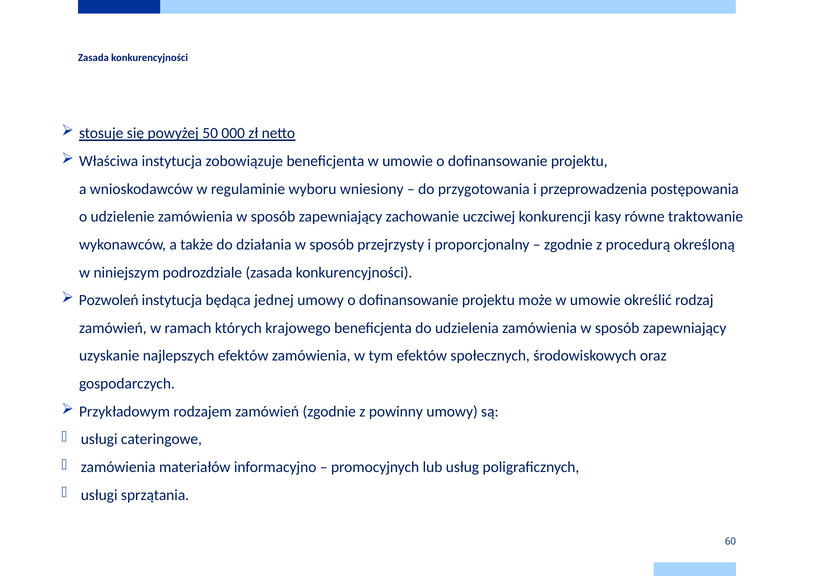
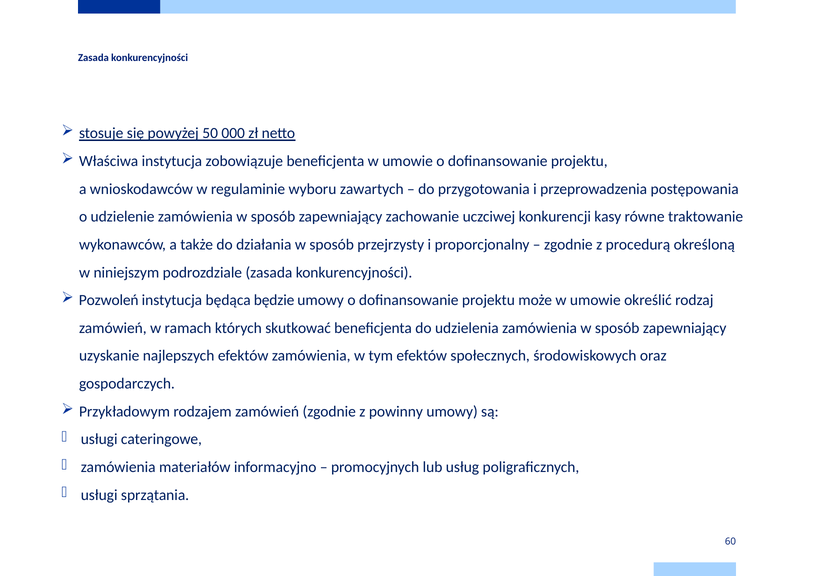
wniesiony: wniesiony -> zawartych
jednej: jednej -> będzie
krajowego: krajowego -> skutkować
